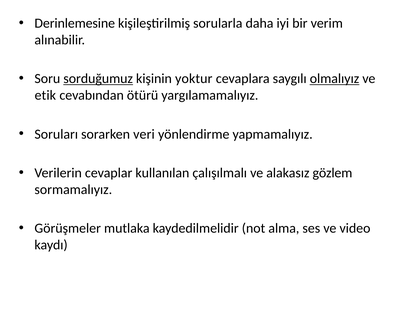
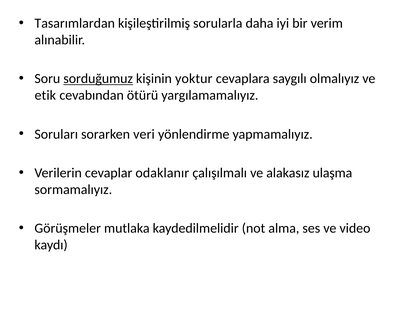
Derinlemesine: Derinlemesine -> Tasarımlardan
olmalıyız underline: present -> none
kullanılan: kullanılan -> odaklanır
gözlem: gözlem -> ulaşma
